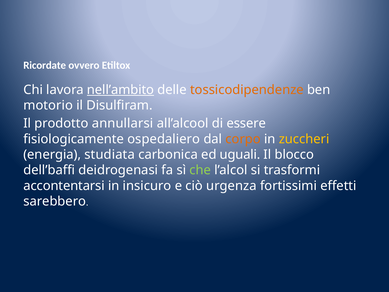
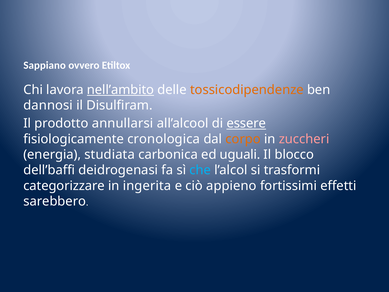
Ricordate: Ricordate -> Sappiano
motorio: motorio -> dannosi
essere underline: none -> present
ospedaliero: ospedaliero -> cronologica
zuccheri colour: yellow -> pink
che colour: light green -> light blue
accontentarsi: accontentarsi -> categorizzare
insicuro: insicuro -> ingerita
urgenza: urgenza -> appieno
